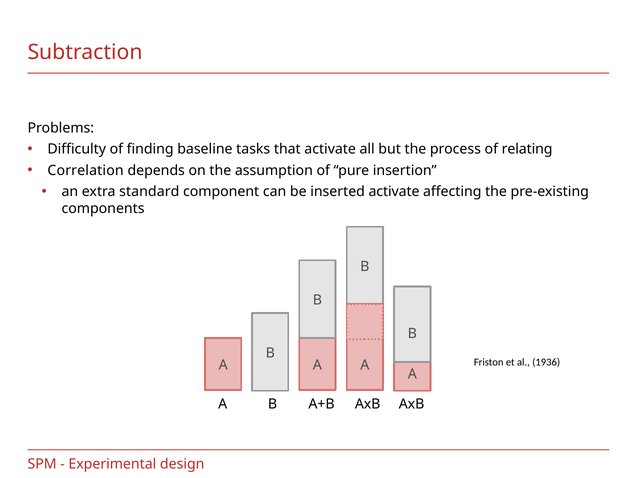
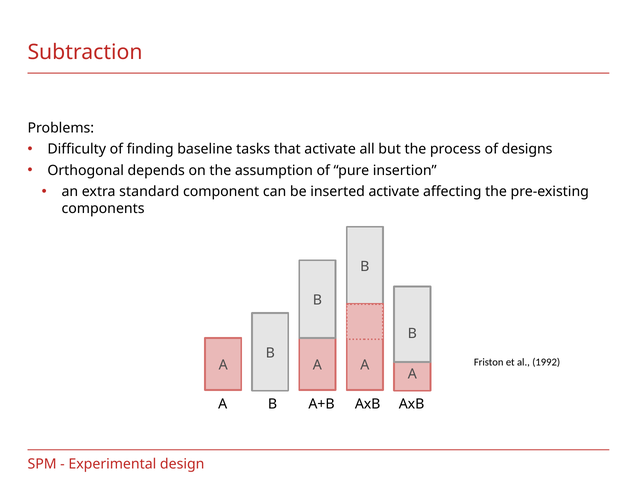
relating: relating -> designs
Correlation: Correlation -> Orthogonal
1936: 1936 -> 1992
